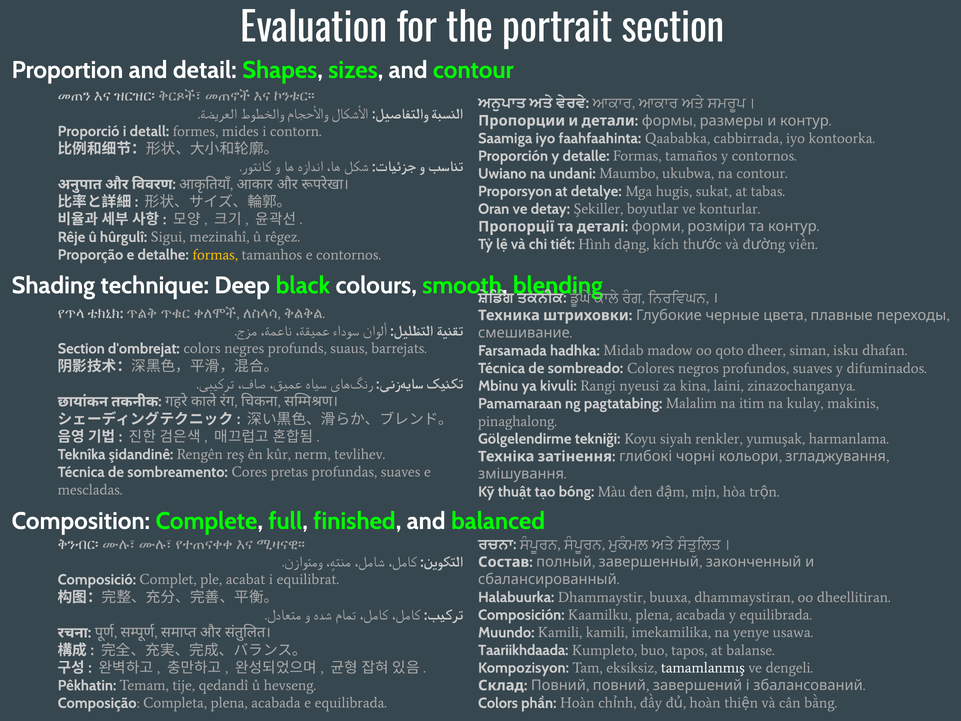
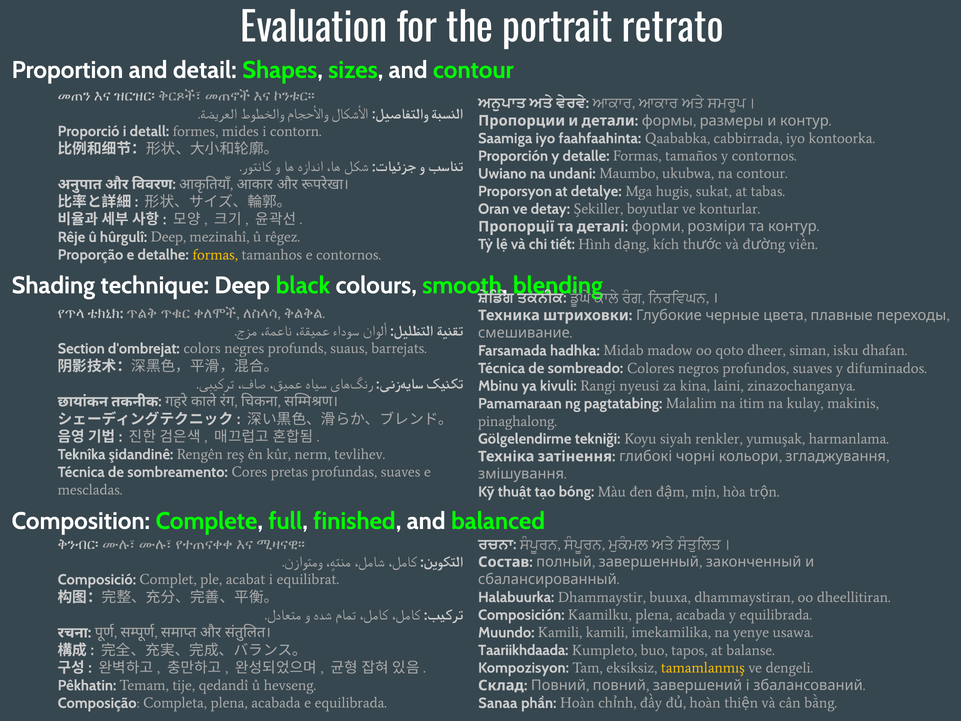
portrait section: section -> retrato
hûrgulî Sigui: Sigui -> Deep
tamamlanmış colour: white -> yellow
Colors at (498, 703): Colors -> Sanaa
